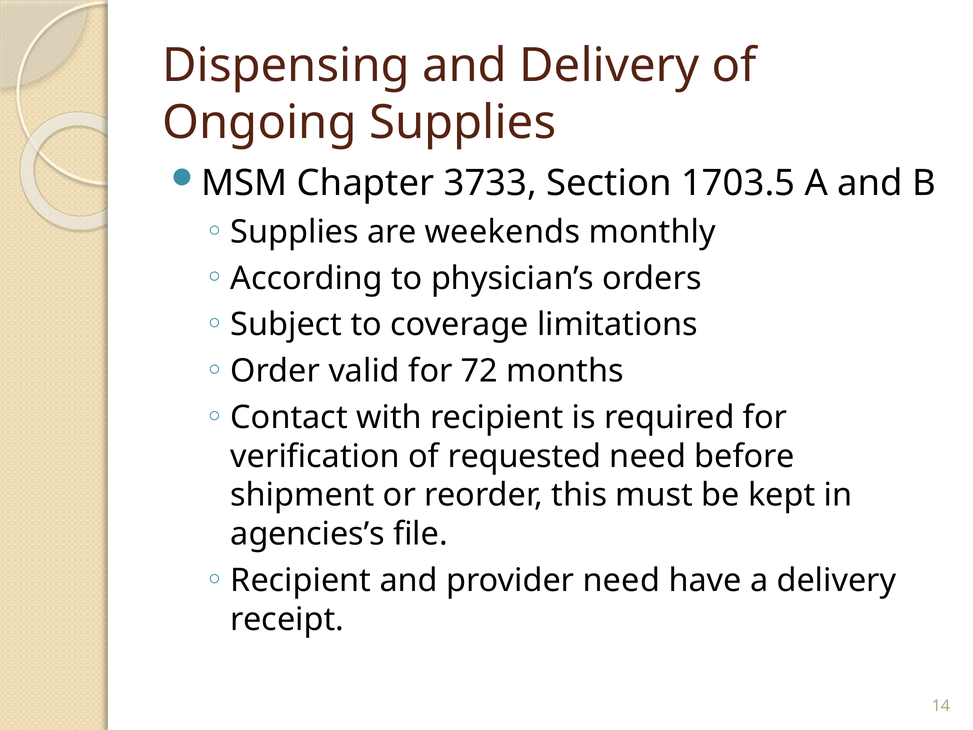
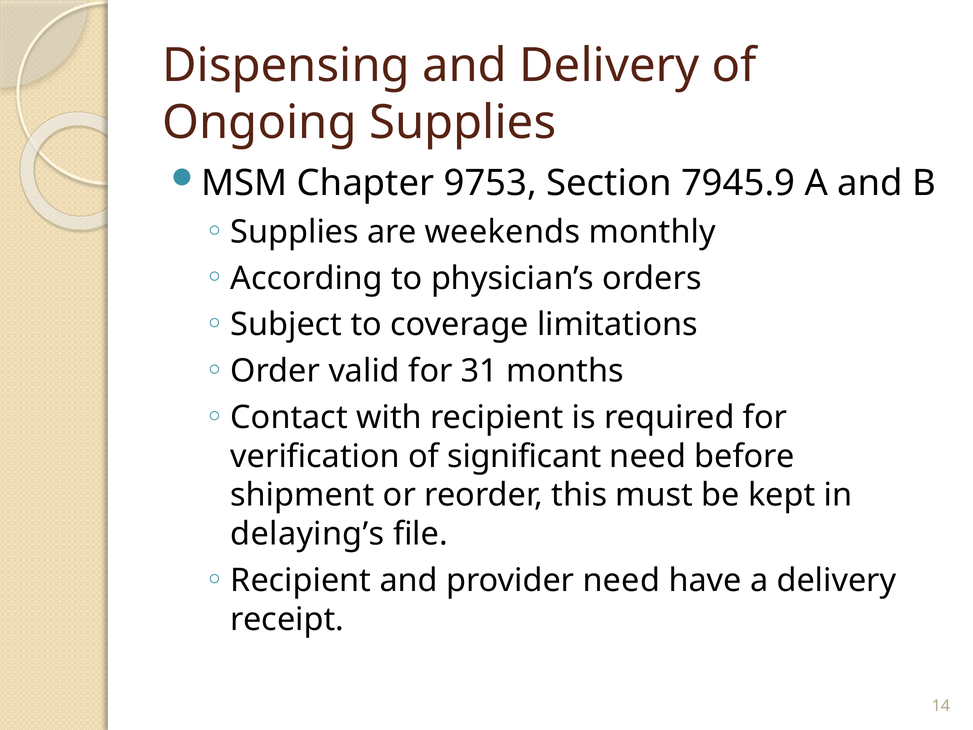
3733: 3733 -> 9753
1703.5: 1703.5 -> 7945.9
72: 72 -> 31
requested: requested -> significant
agencies’s: agencies’s -> delaying’s
